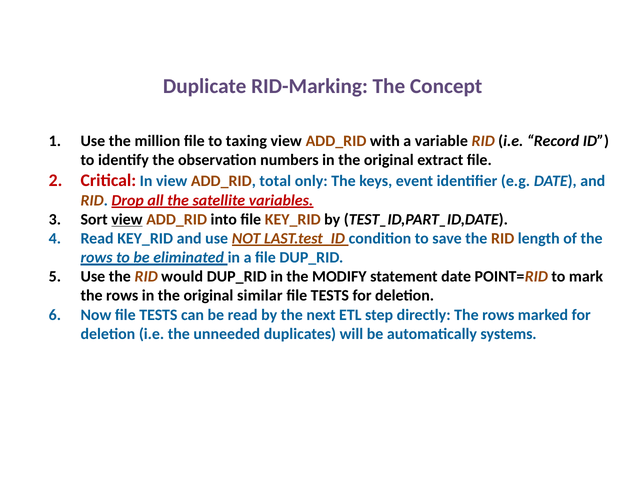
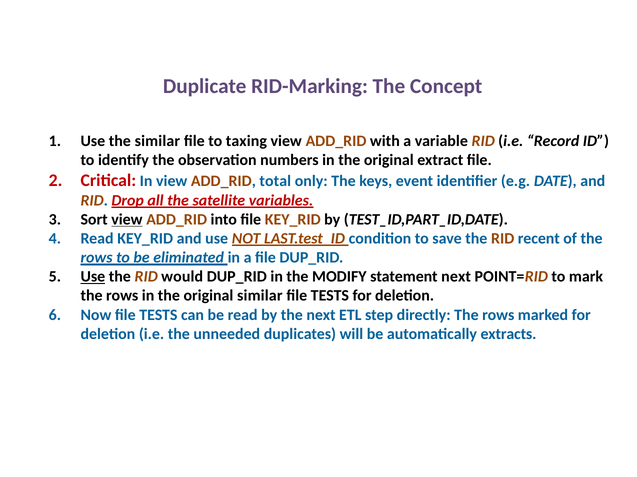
the million: million -> similar
length: length -> recent
Use at (93, 277) underline: none -> present
statement date: date -> next
systems: systems -> extracts
